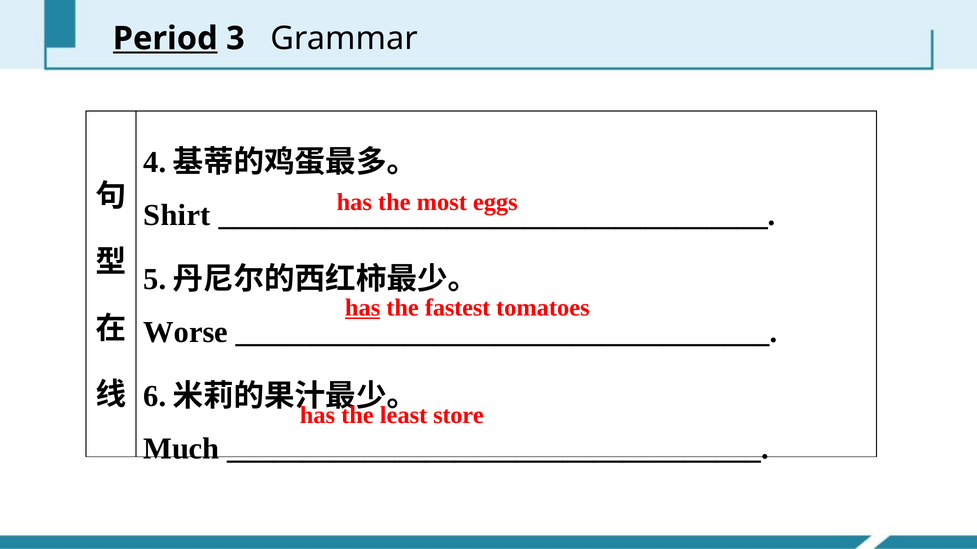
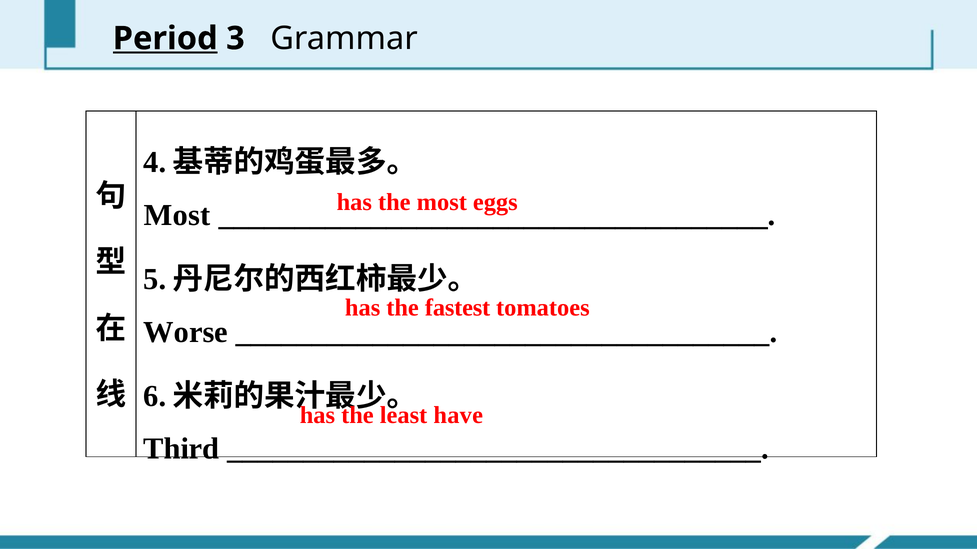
Shirt at (177, 215): Shirt -> Most
has at (363, 308) underline: present -> none
store: store -> have
Much: Much -> Third
